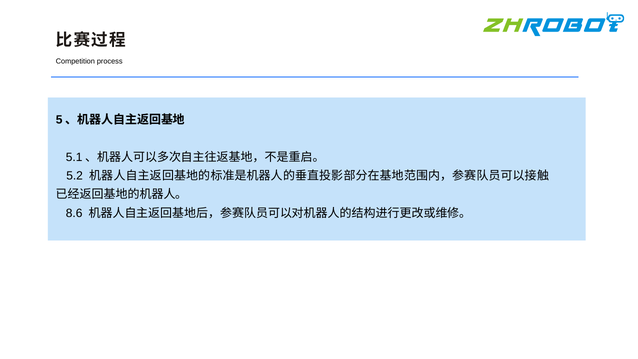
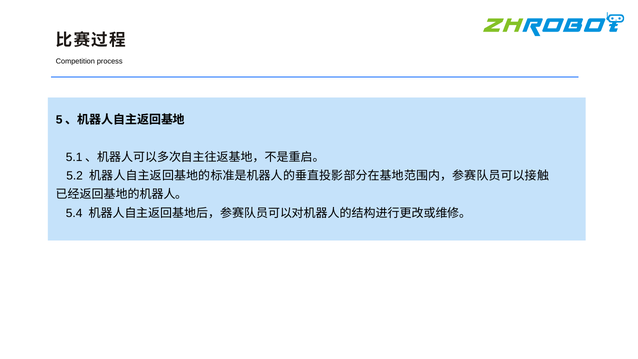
8.6: 8.6 -> 5.4
